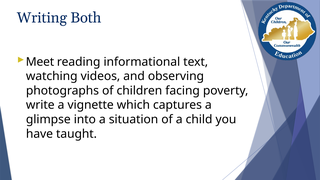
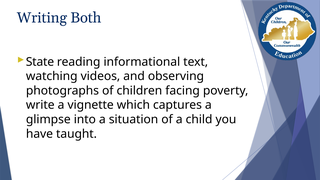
Meet: Meet -> State
